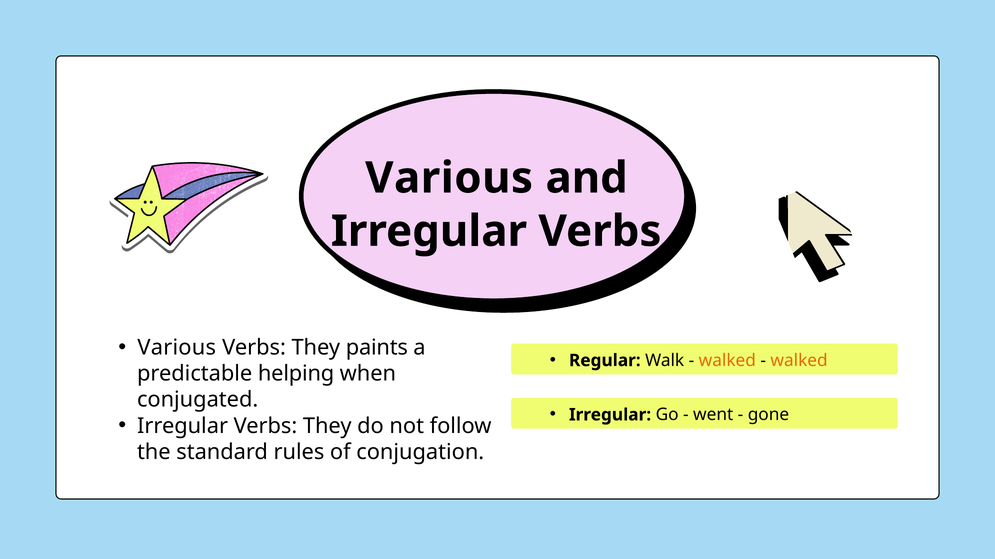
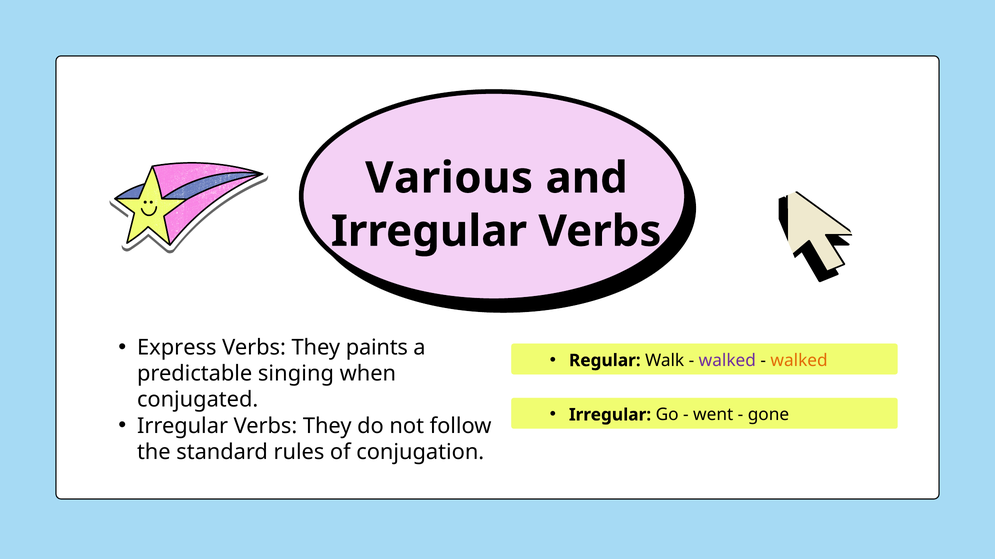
Various at (177, 348): Various -> Express
walked at (727, 361) colour: orange -> purple
helping: helping -> singing
